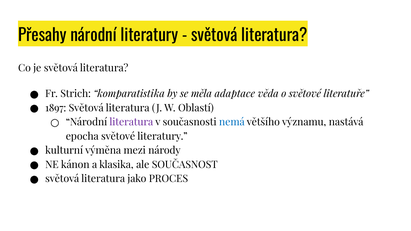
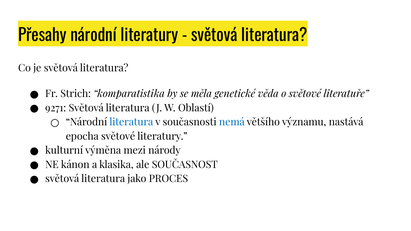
adaptace: adaptace -> genetické
1897: 1897 -> 9271
literatura at (131, 122) colour: purple -> blue
